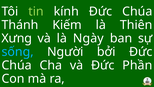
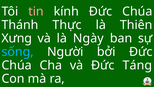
tin colour: light green -> pink
Kiếm: Kiếm -> Thực
Phần: Phần -> Táng
